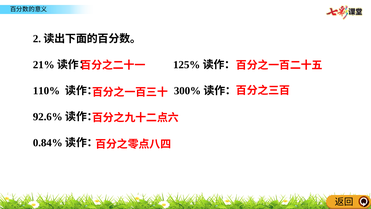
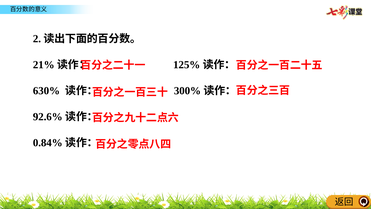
110%: 110% -> 630%
